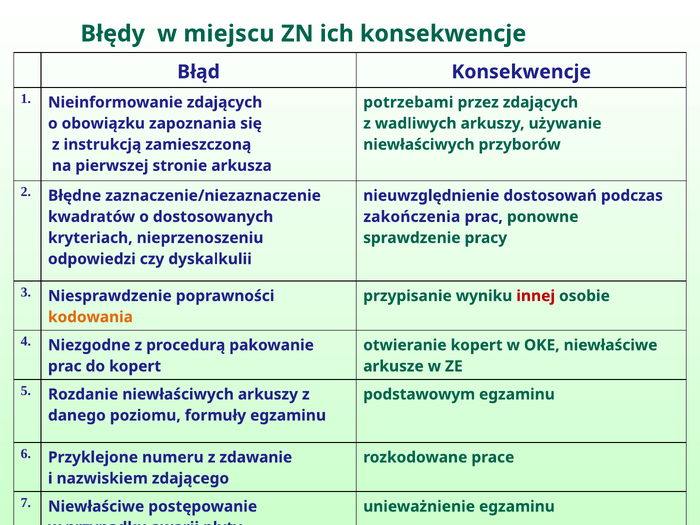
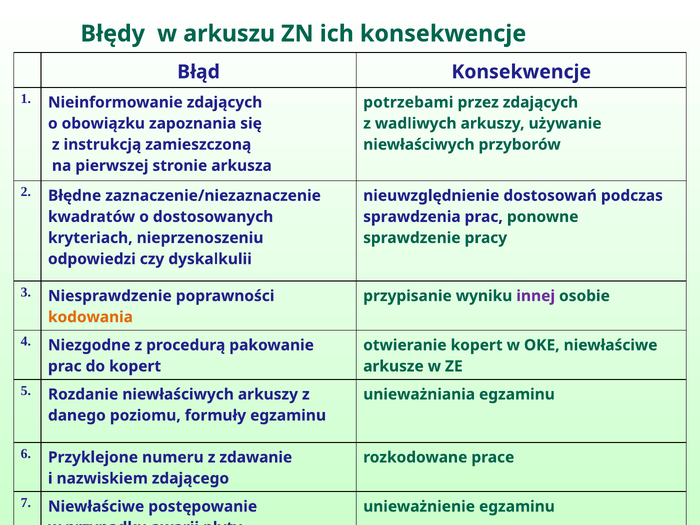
miejscu: miejscu -> arkuszu
zakończenia: zakończenia -> sprawdzenia
innej colour: red -> purple
podstawowym: podstawowym -> unieważniania
